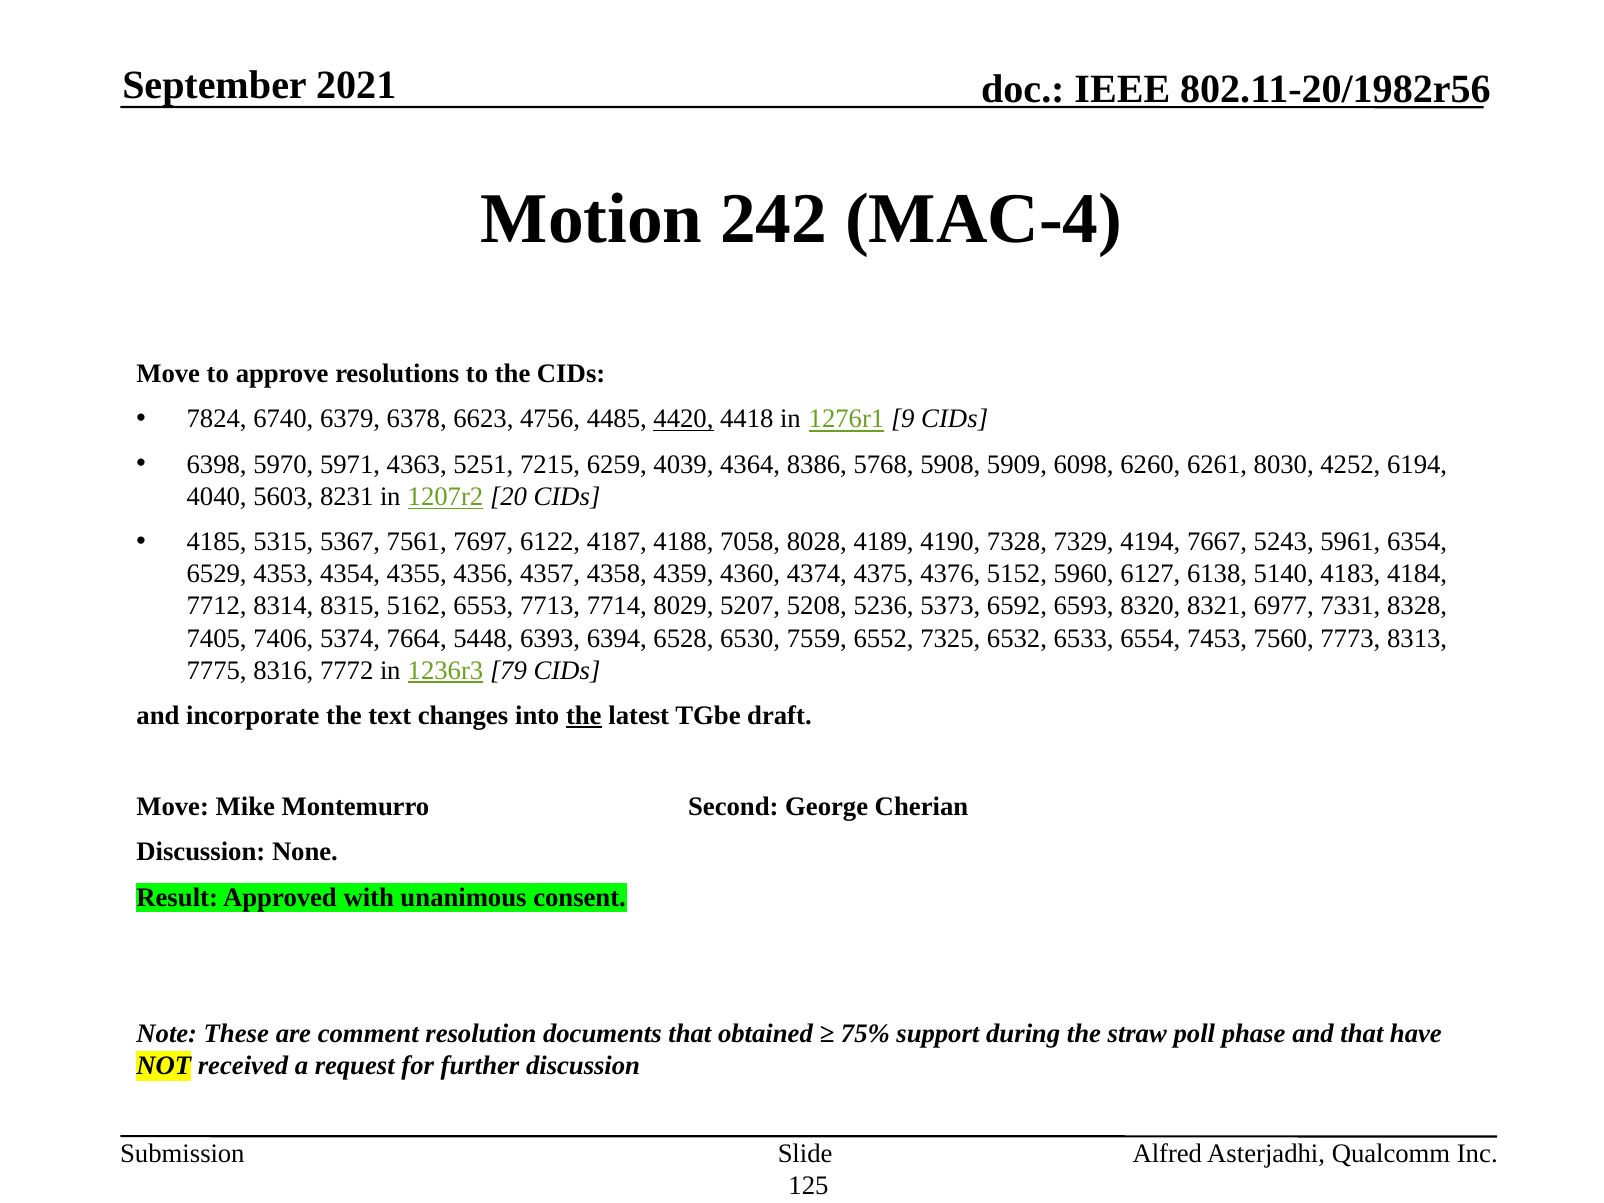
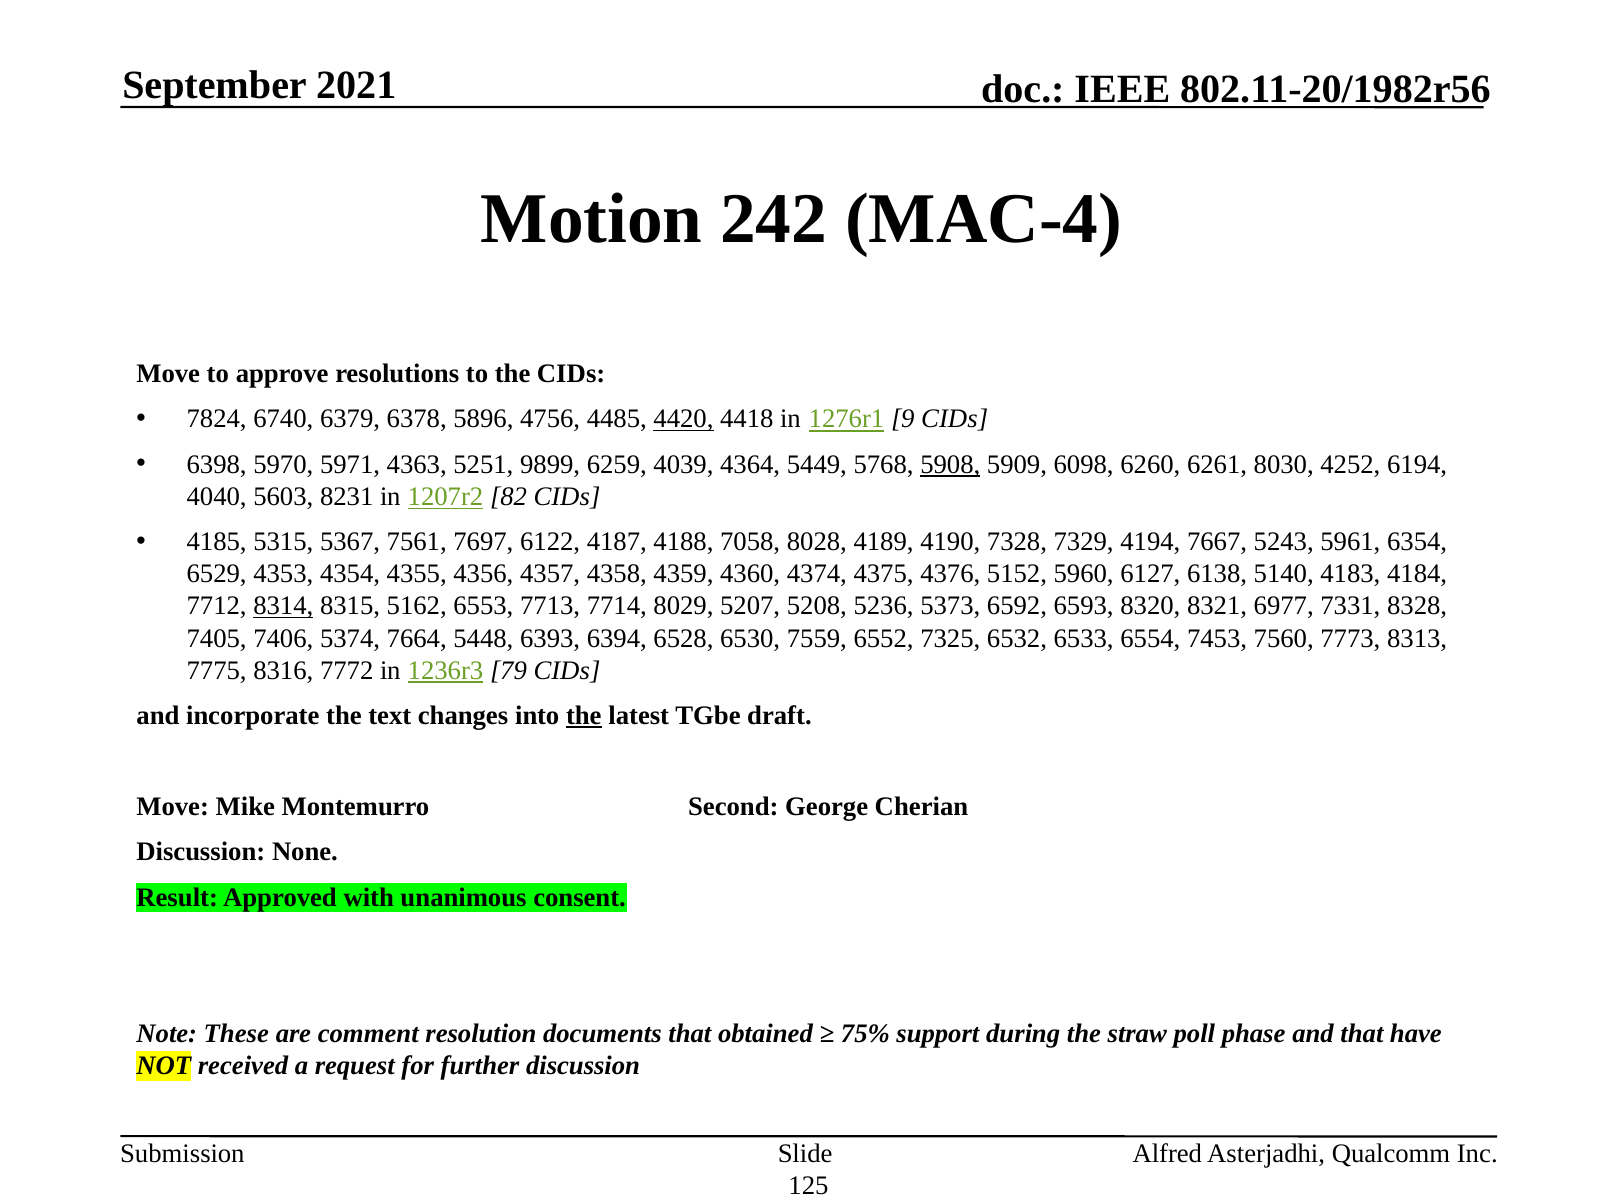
6623: 6623 -> 5896
7215: 7215 -> 9899
8386: 8386 -> 5449
5908 underline: none -> present
20: 20 -> 82
8314 underline: none -> present
